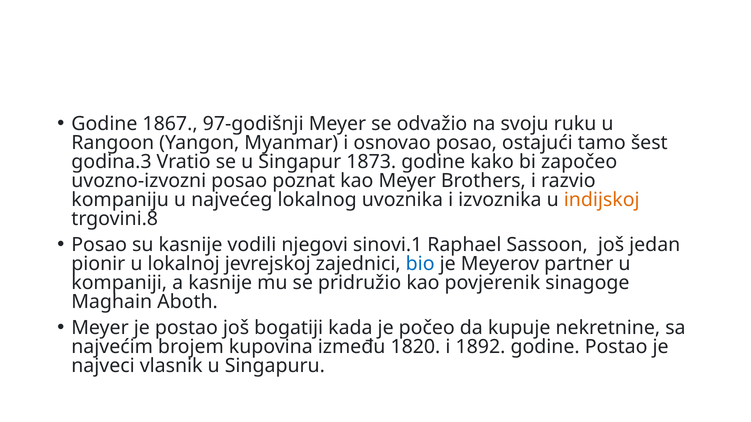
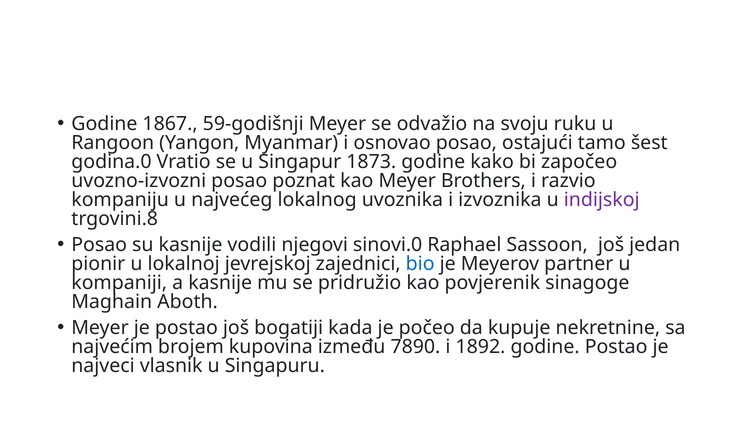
97-godišnji: 97-godišnji -> 59-godišnji
godina.3: godina.3 -> godina.0
indijskoj colour: orange -> purple
sinovi.1: sinovi.1 -> sinovi.0
1820: 1820 -> 7890
